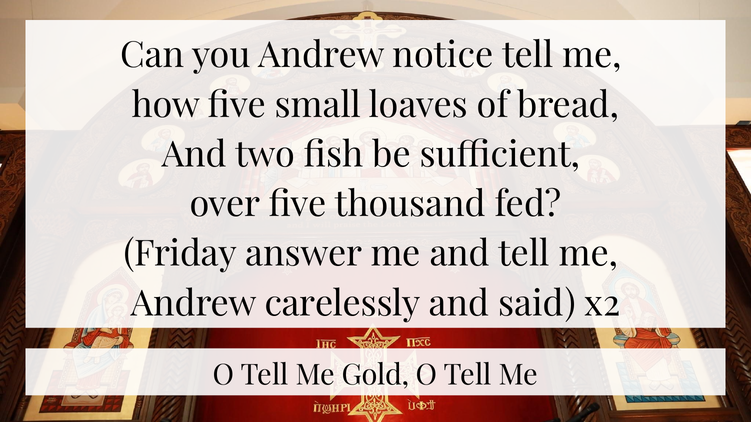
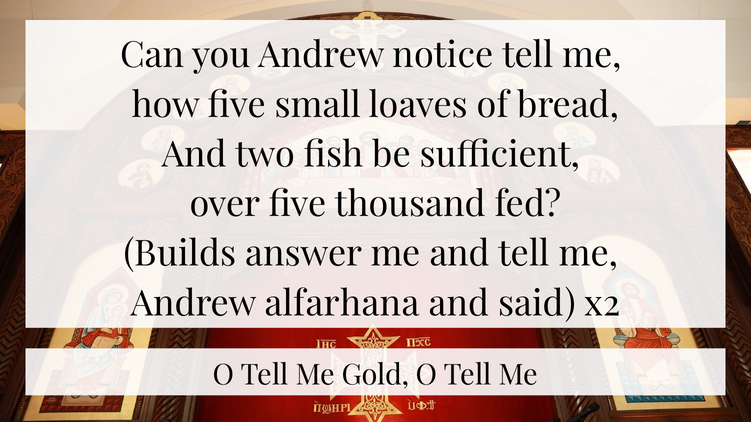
Friday: Friday -> Builds
carelessly: carelessly -> alfarhana
